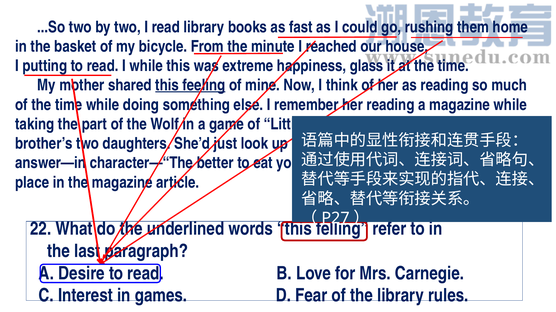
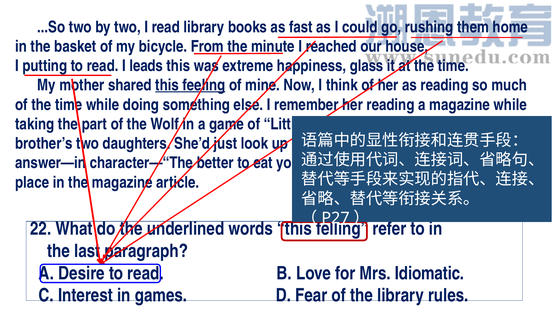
I while: while -> leads
Carnegie: Carnegie -> Idiomatic
